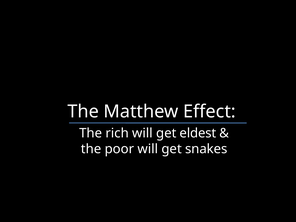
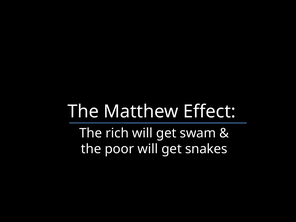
eldest: eldest -> swam
